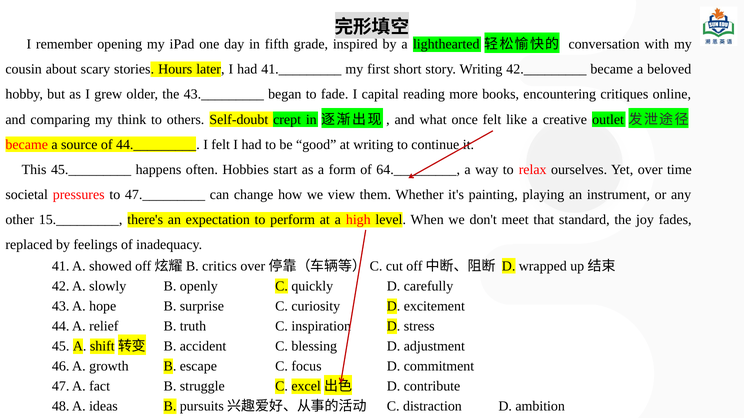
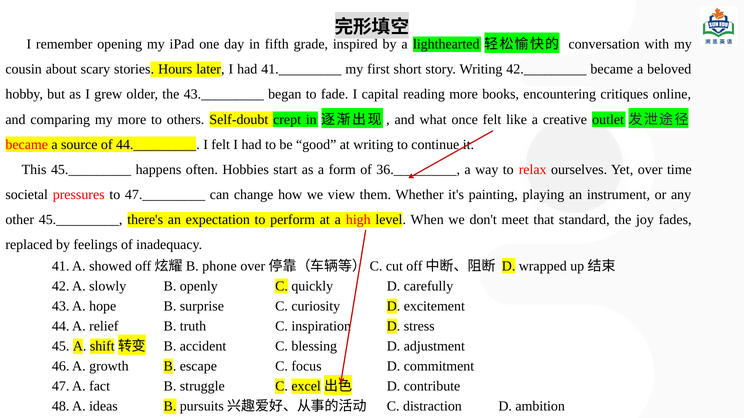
my think: think -> more
64._________: 64._________ -> 36._________
other 15._________: 15._________ -> 45._________
critics: critics -> phone
